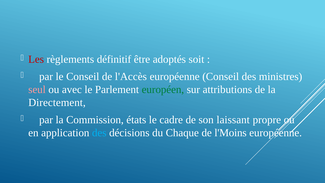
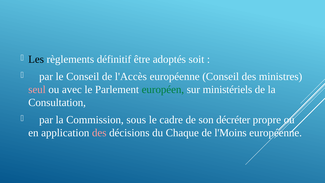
Les colour: red -> black
attributions: attributions -> ministériels
Directement: Directement -> Consultation
états: états -> sous
laissant: laissant -> décréter
des at (99, 133) colour: light blue -> pink
